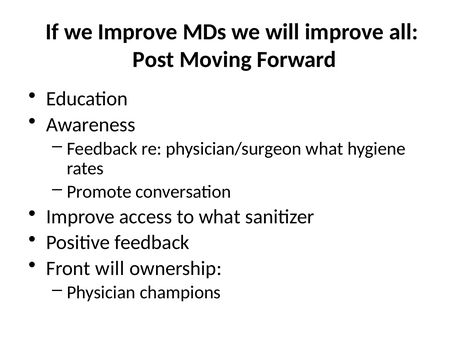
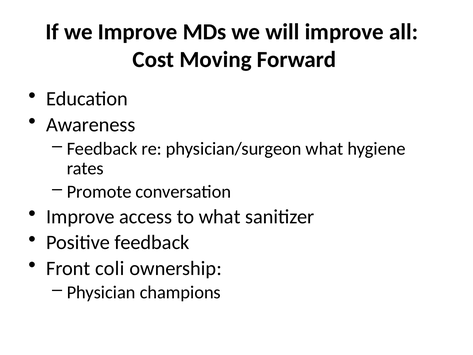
Post: Post -> Cost
Front will: will -> coli
